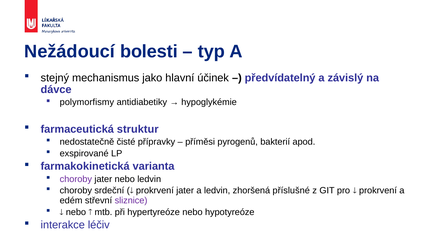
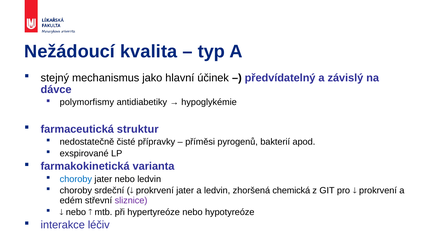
bolesti: bolesti -> kvalita
choroby at (76, 179) colour: purple -> blue
příslušné: příslušné -> chemická
